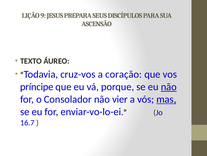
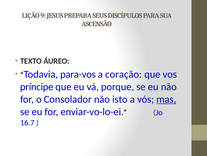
cruz-vos: cruz-vos -> para-vos
não at (169, 86) underline: present -> none
vier: vier -> isto
